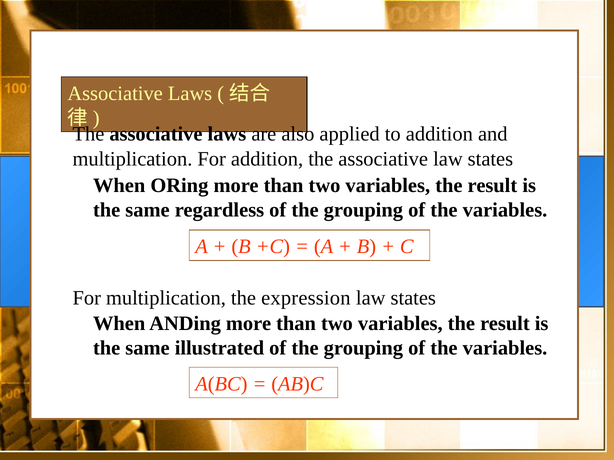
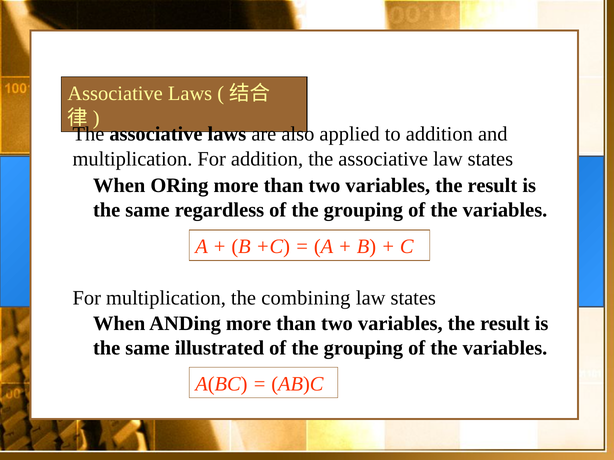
expression: expression -> combining
